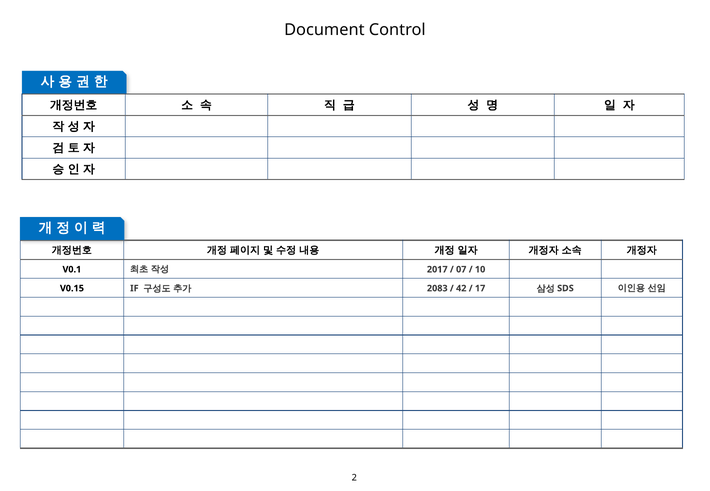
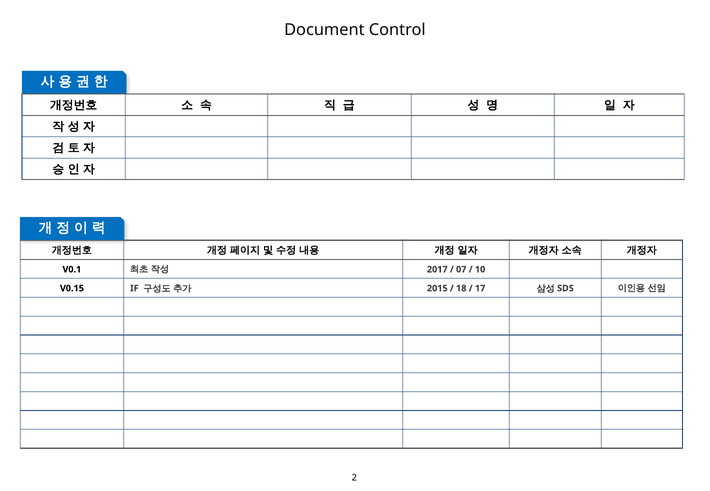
2083: 2083 -> 2015
42: 42 -> 18
